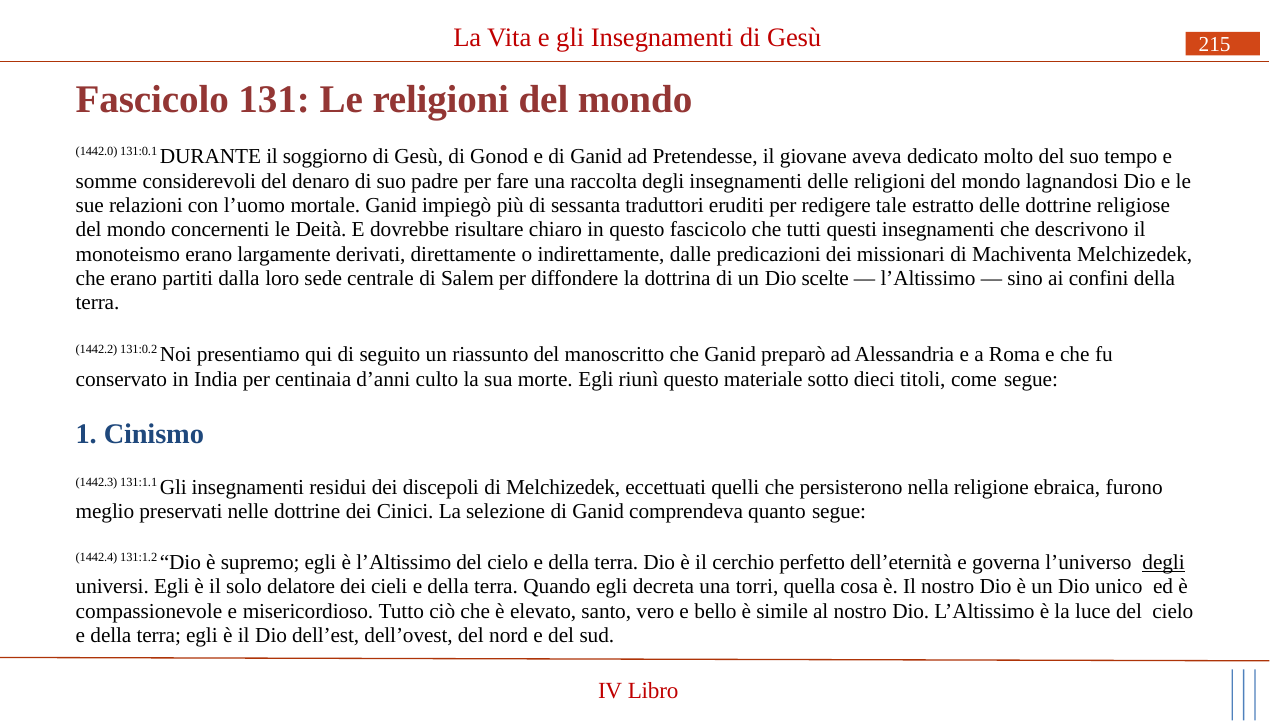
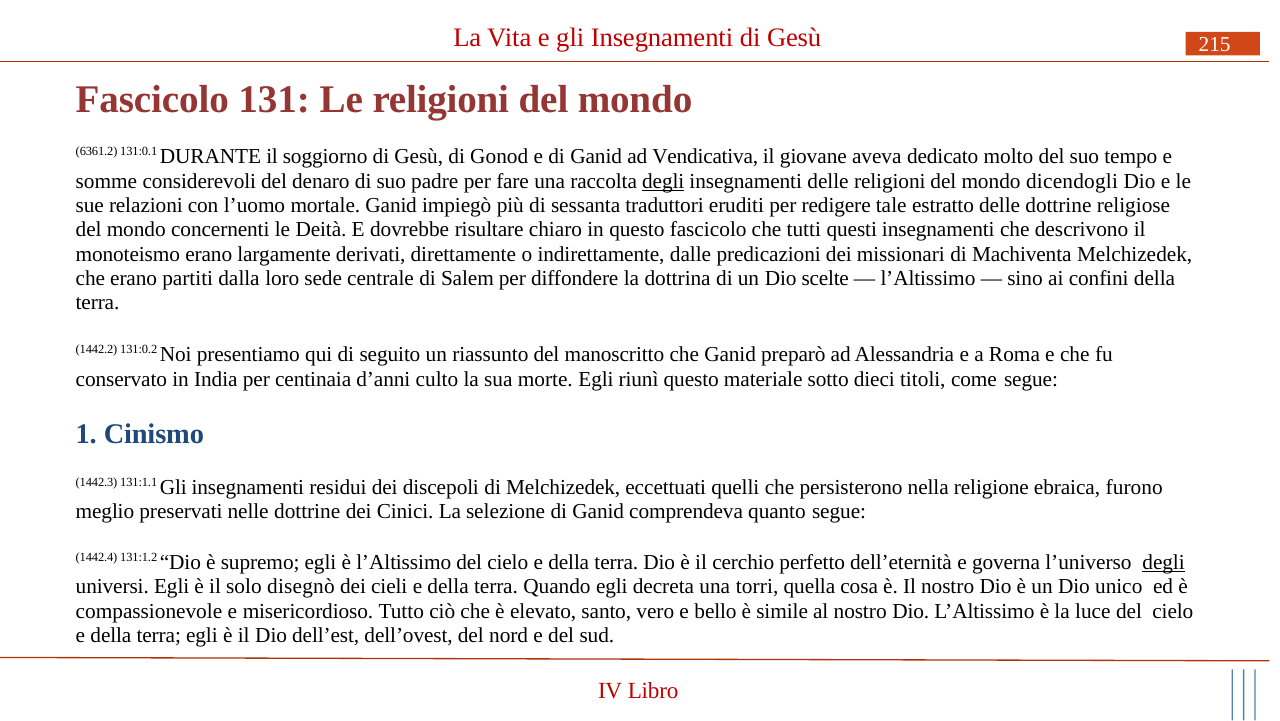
1442.0: 1442.0 -> 6361.2
Pretendesse: Pretendesse -> Vendicativa
degli at (663, 181) underline: none -> present
lagnandosi: lagnandosi -> dicendogli
delatore: delatore -> disegnò
